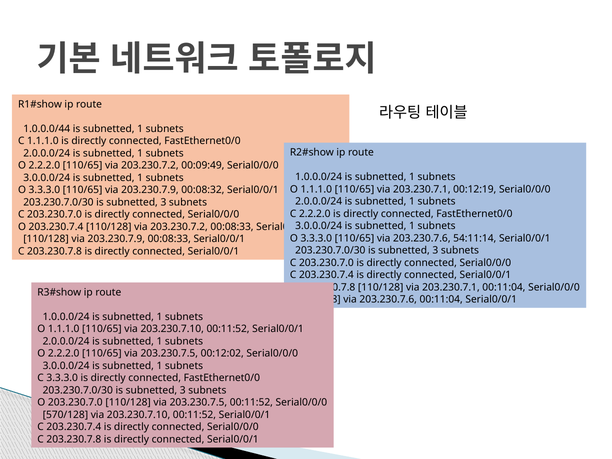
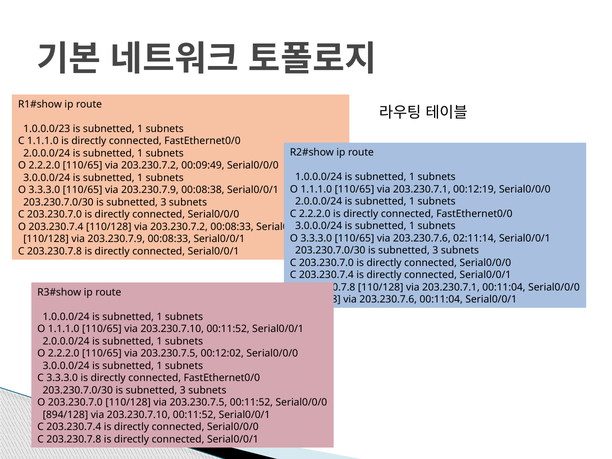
1.0.0.0/44: 1.0.0.0/44 -> 1.0.0.0/23
00:08:32: 00:08:32 -> 00:08:38
54:11:14: 54:11:14 -> 02:11:14
570/128: 570/128 -> 894/128
